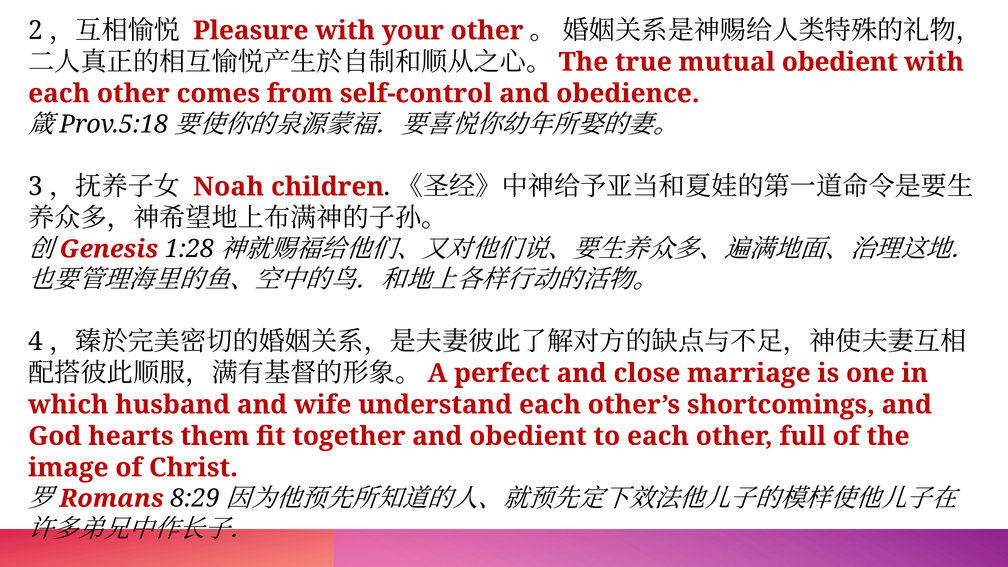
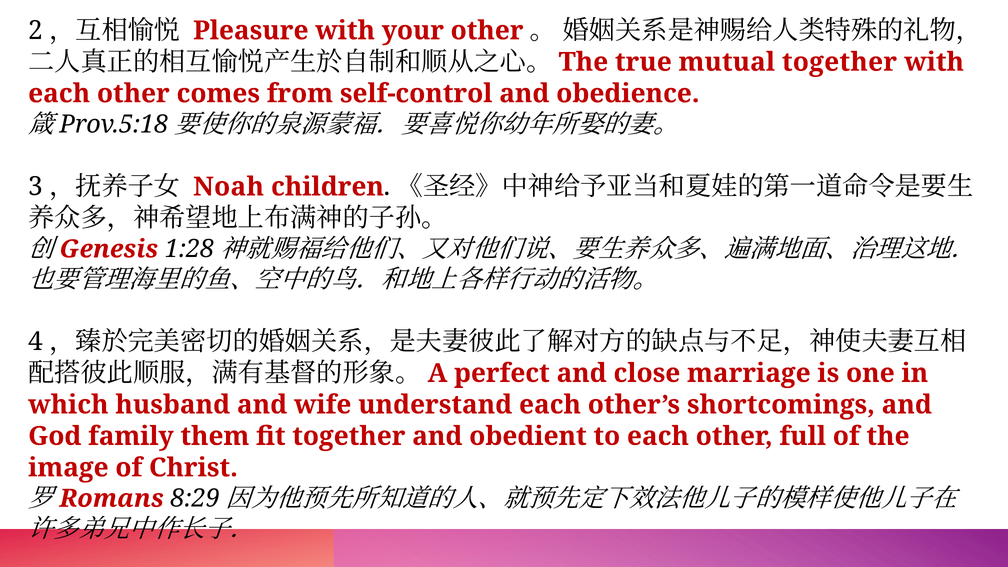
mutual obedient: obedient -> together
hearts: hearts -> family
